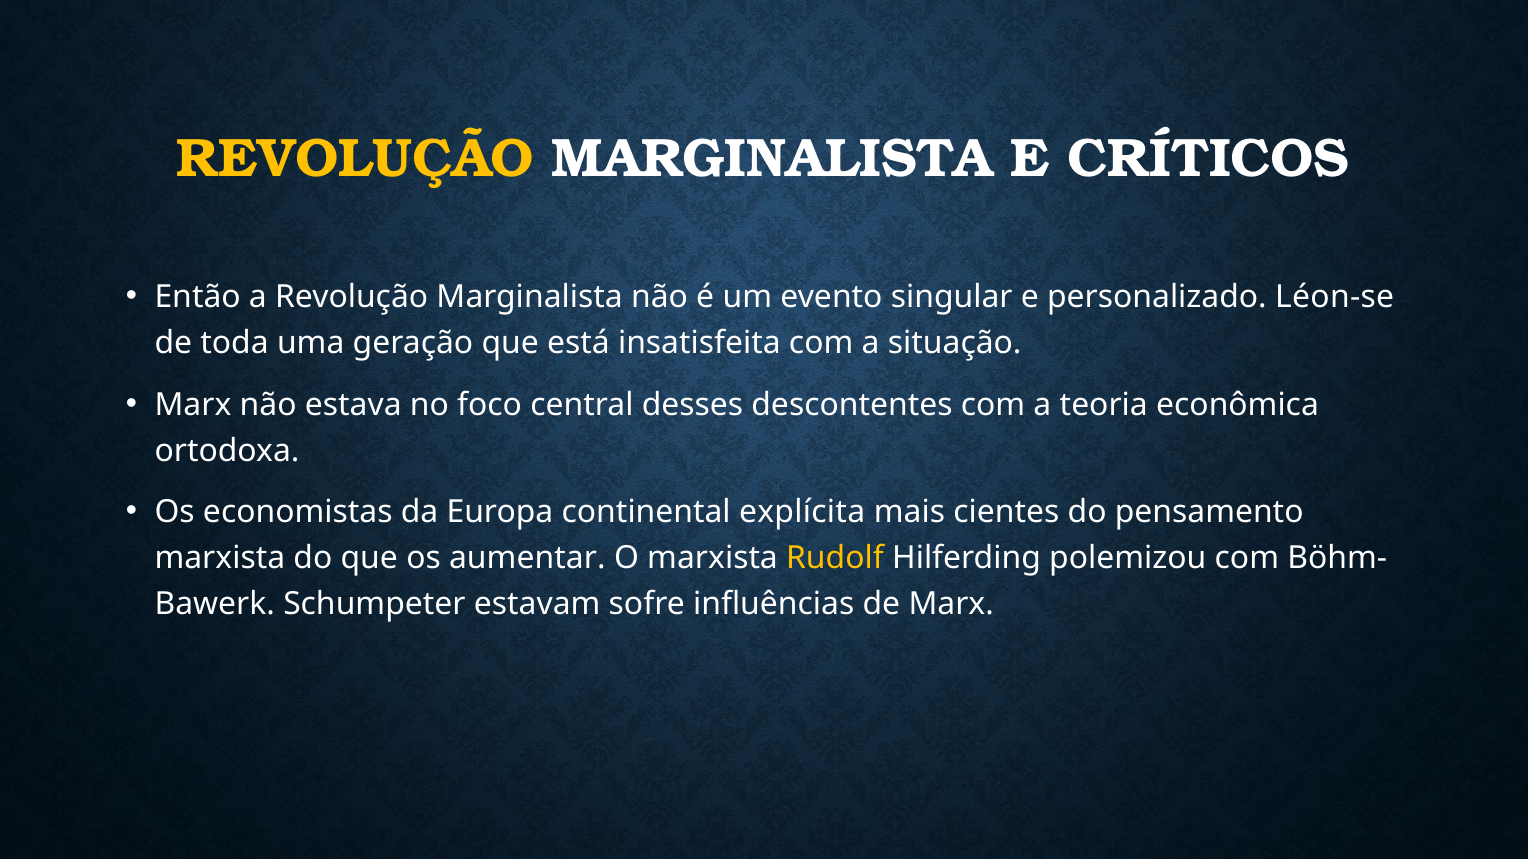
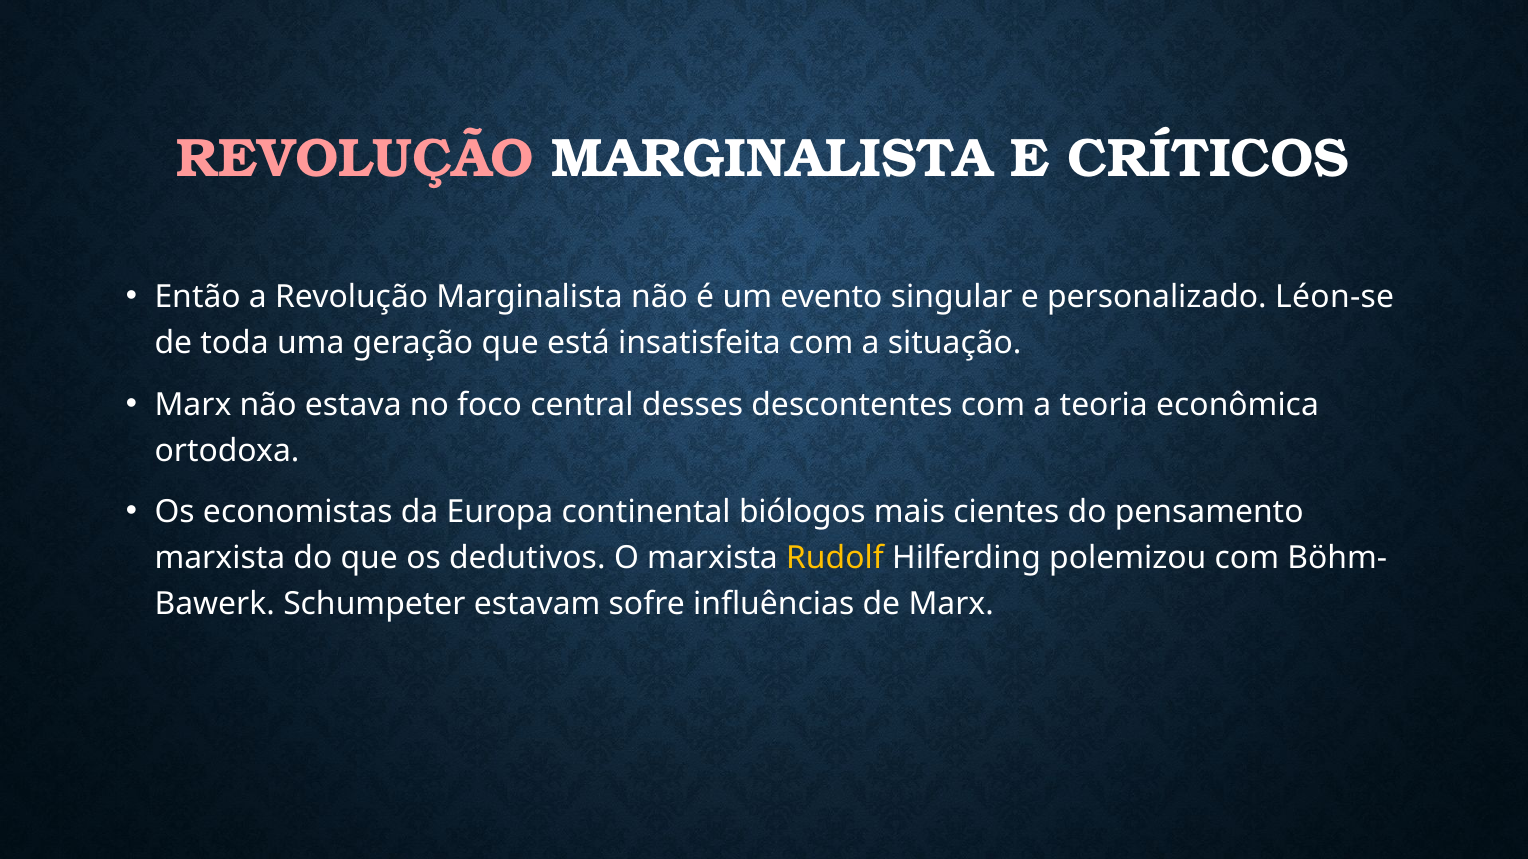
REVOLUÇÃO at (355, 159) colour: yellow -> pink
explícita: explícita -> biólogos
aumentar: aumentar -> dedutivos
